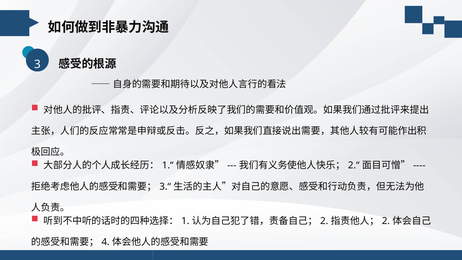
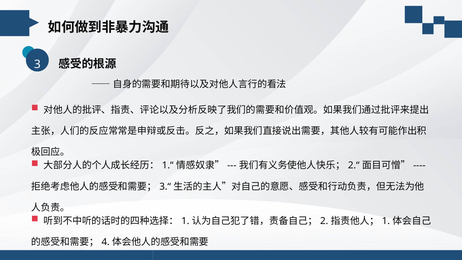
2 at (386, 221): 2 -> 1
